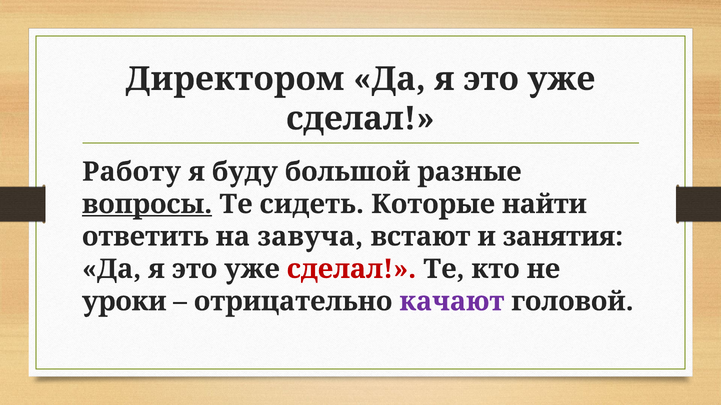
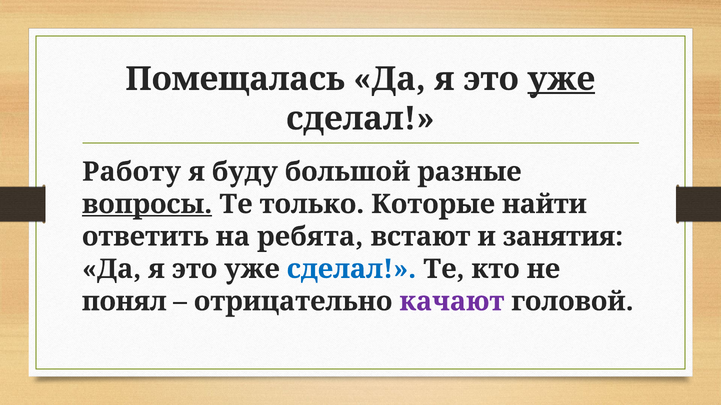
Директором: Директором -> Помещалась
уже at (561, 79) underline: none -> present
сидеть: сидеть -> только
завуча: завуча -> ребята
сделал at (351, 269) colour: red -> blue
уроки: уроки -> понял
